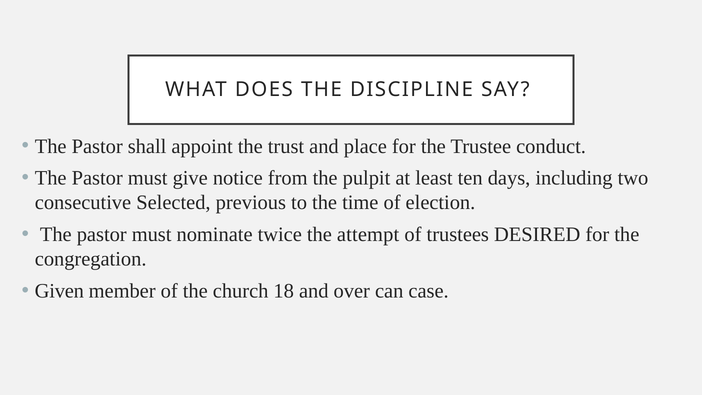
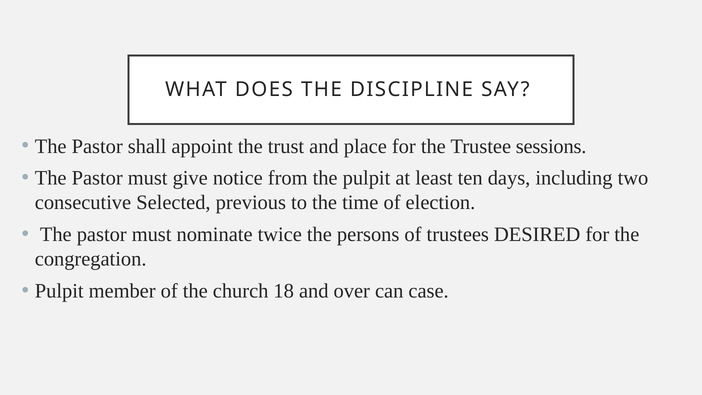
conduct: conduct -> sessions
attempt: attempt -> persons
Given at (59, 291): Given -> Pulpit
